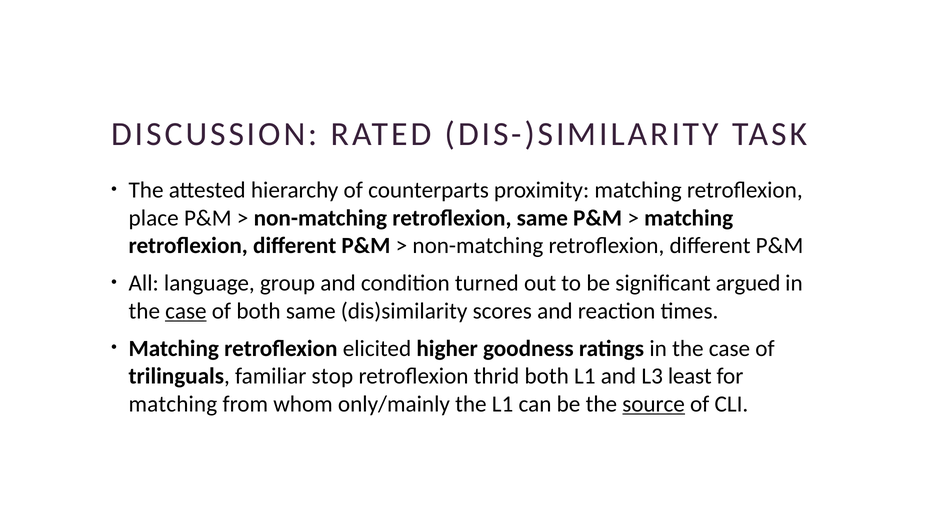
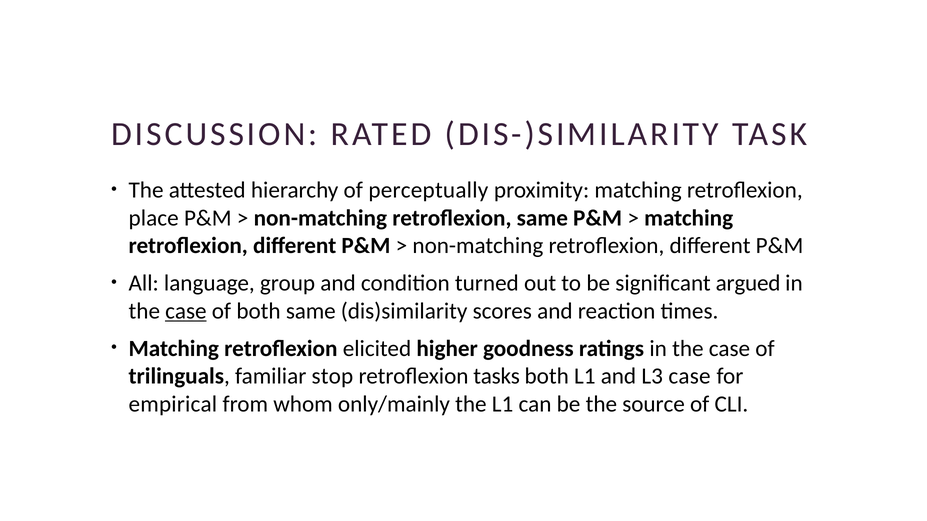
counterparts: counterparts -> perceptually
thrid: thrid -> tasks
L3 least: least -> case
matching at (173, 404): matching -> empirical
source underline: present -> none
